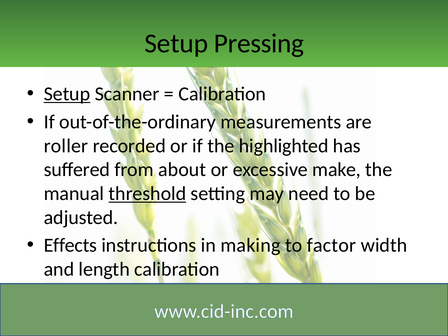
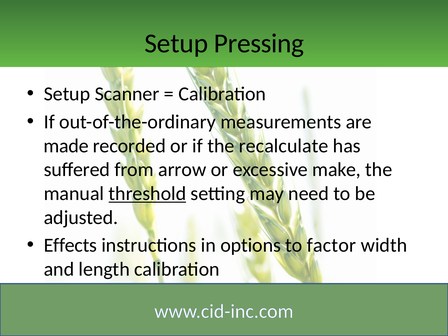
Setup at (67, 94) underline: present -> none
roller: roller -> made
highlighted: highlighted -> recalculate
about: about -> arrow
making: making -> options
